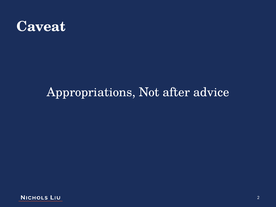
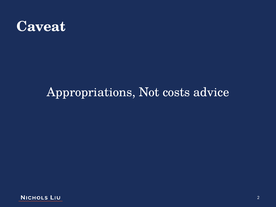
after: after -> costs
